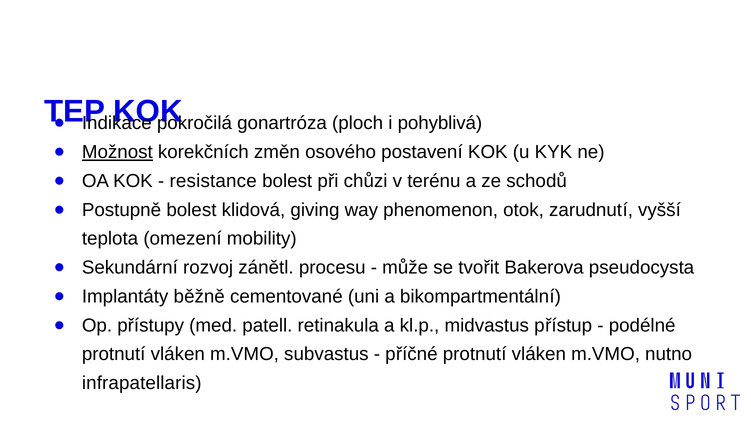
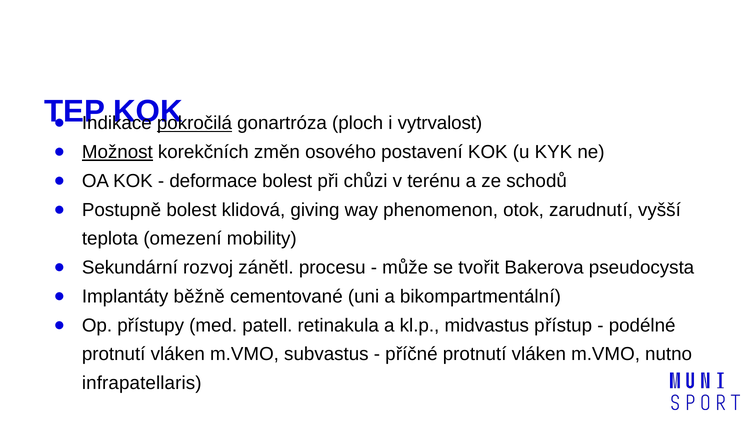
pokročilá underline: none -> present
pohyblivá: pohyblivá -> vytrvalost
resistance: resistance -> deformace
